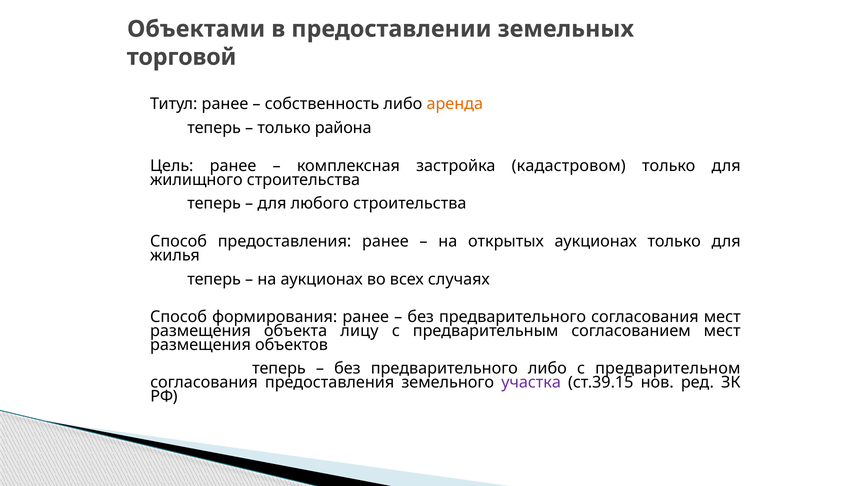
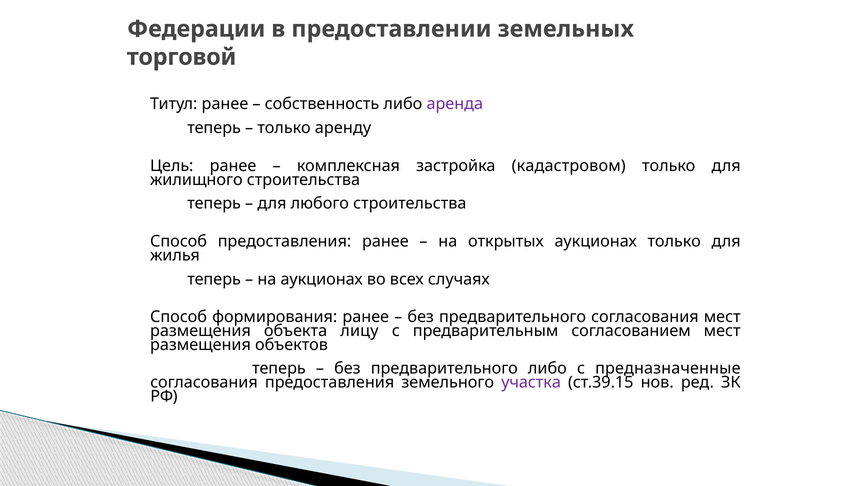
Объектами: Объектами -> Федерации
аренда colour: orange -> purple
района: района -> аренду
предварительном: предварительном -> предназначенные
